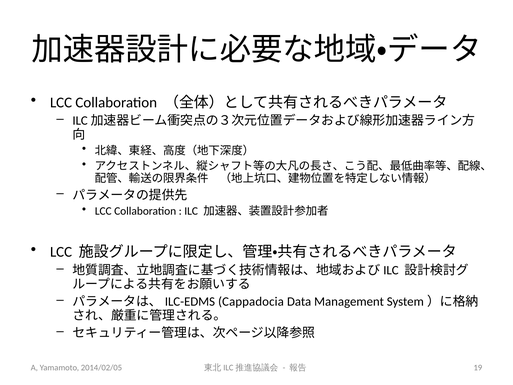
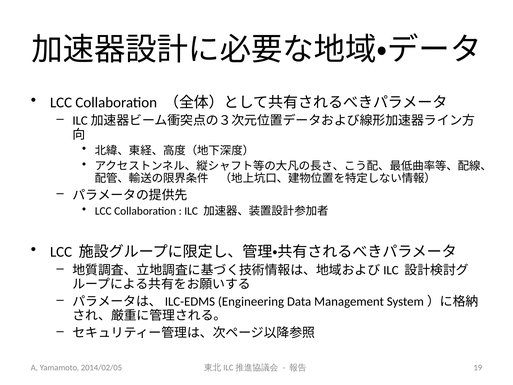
Cappadocia: Cappadocia -> Engineering
